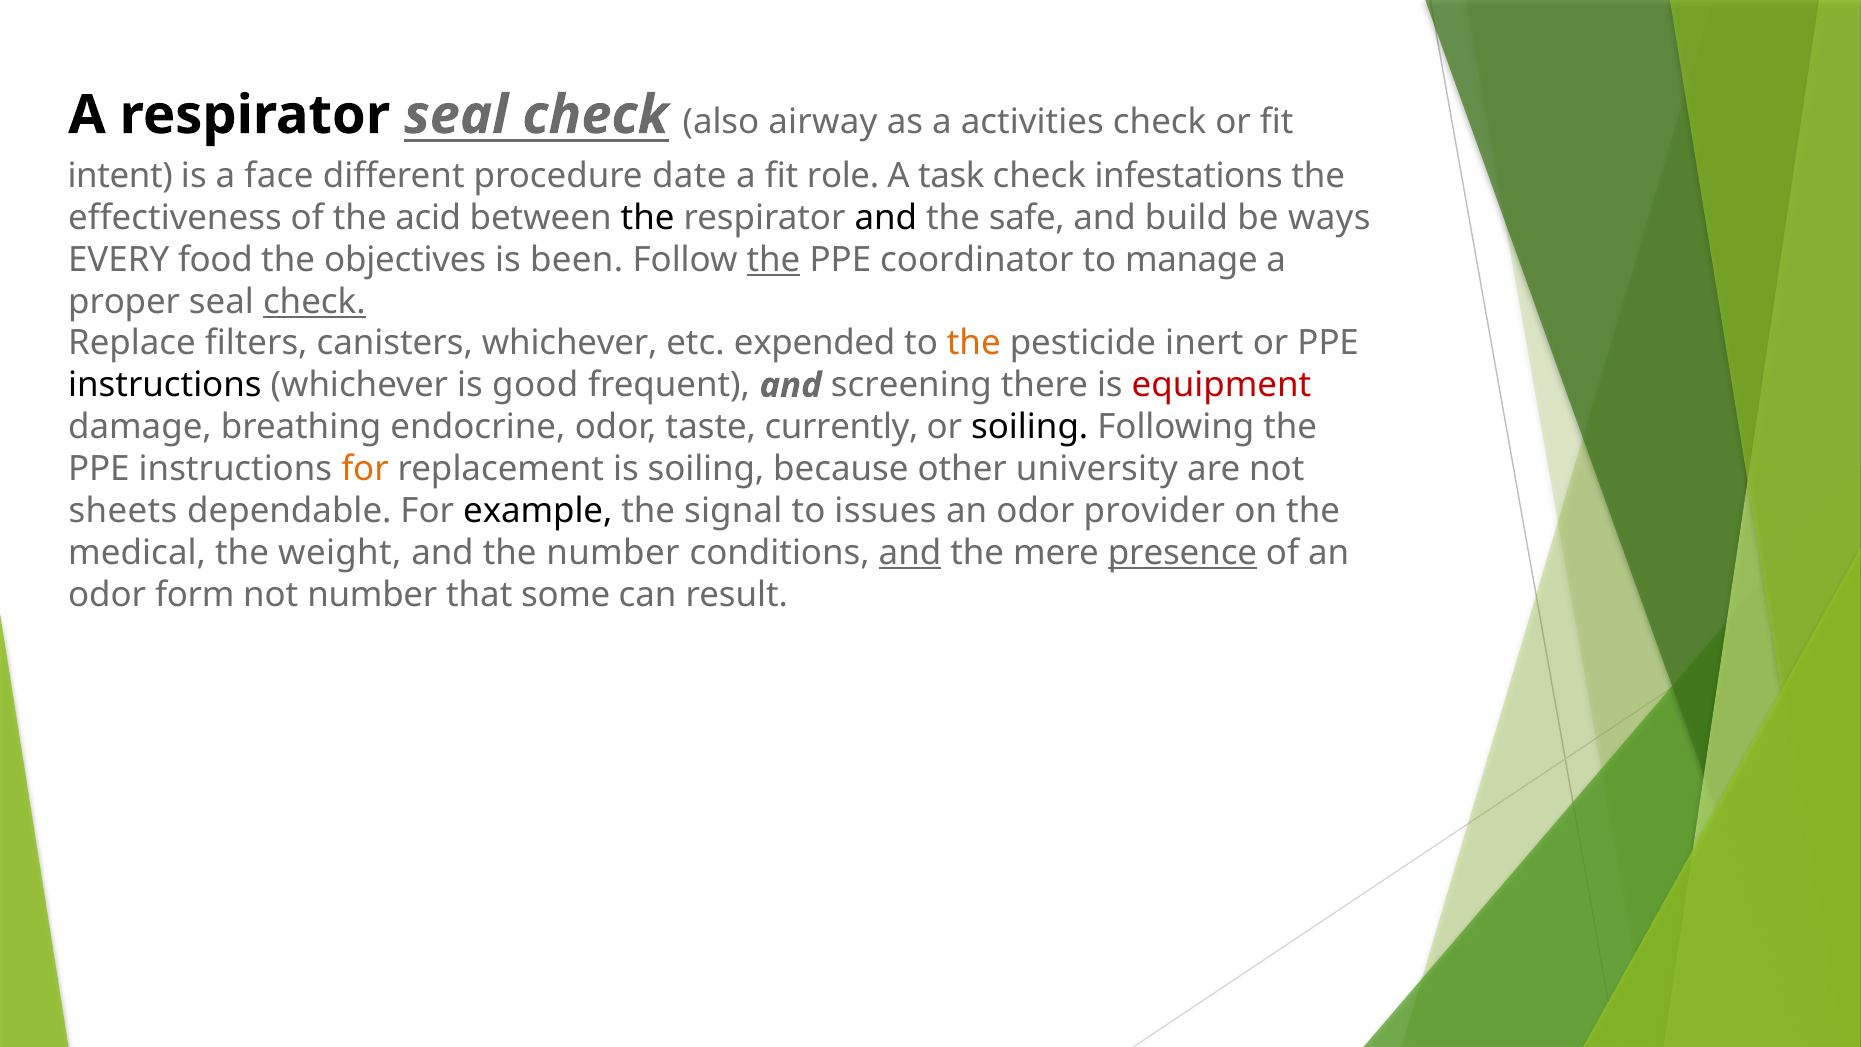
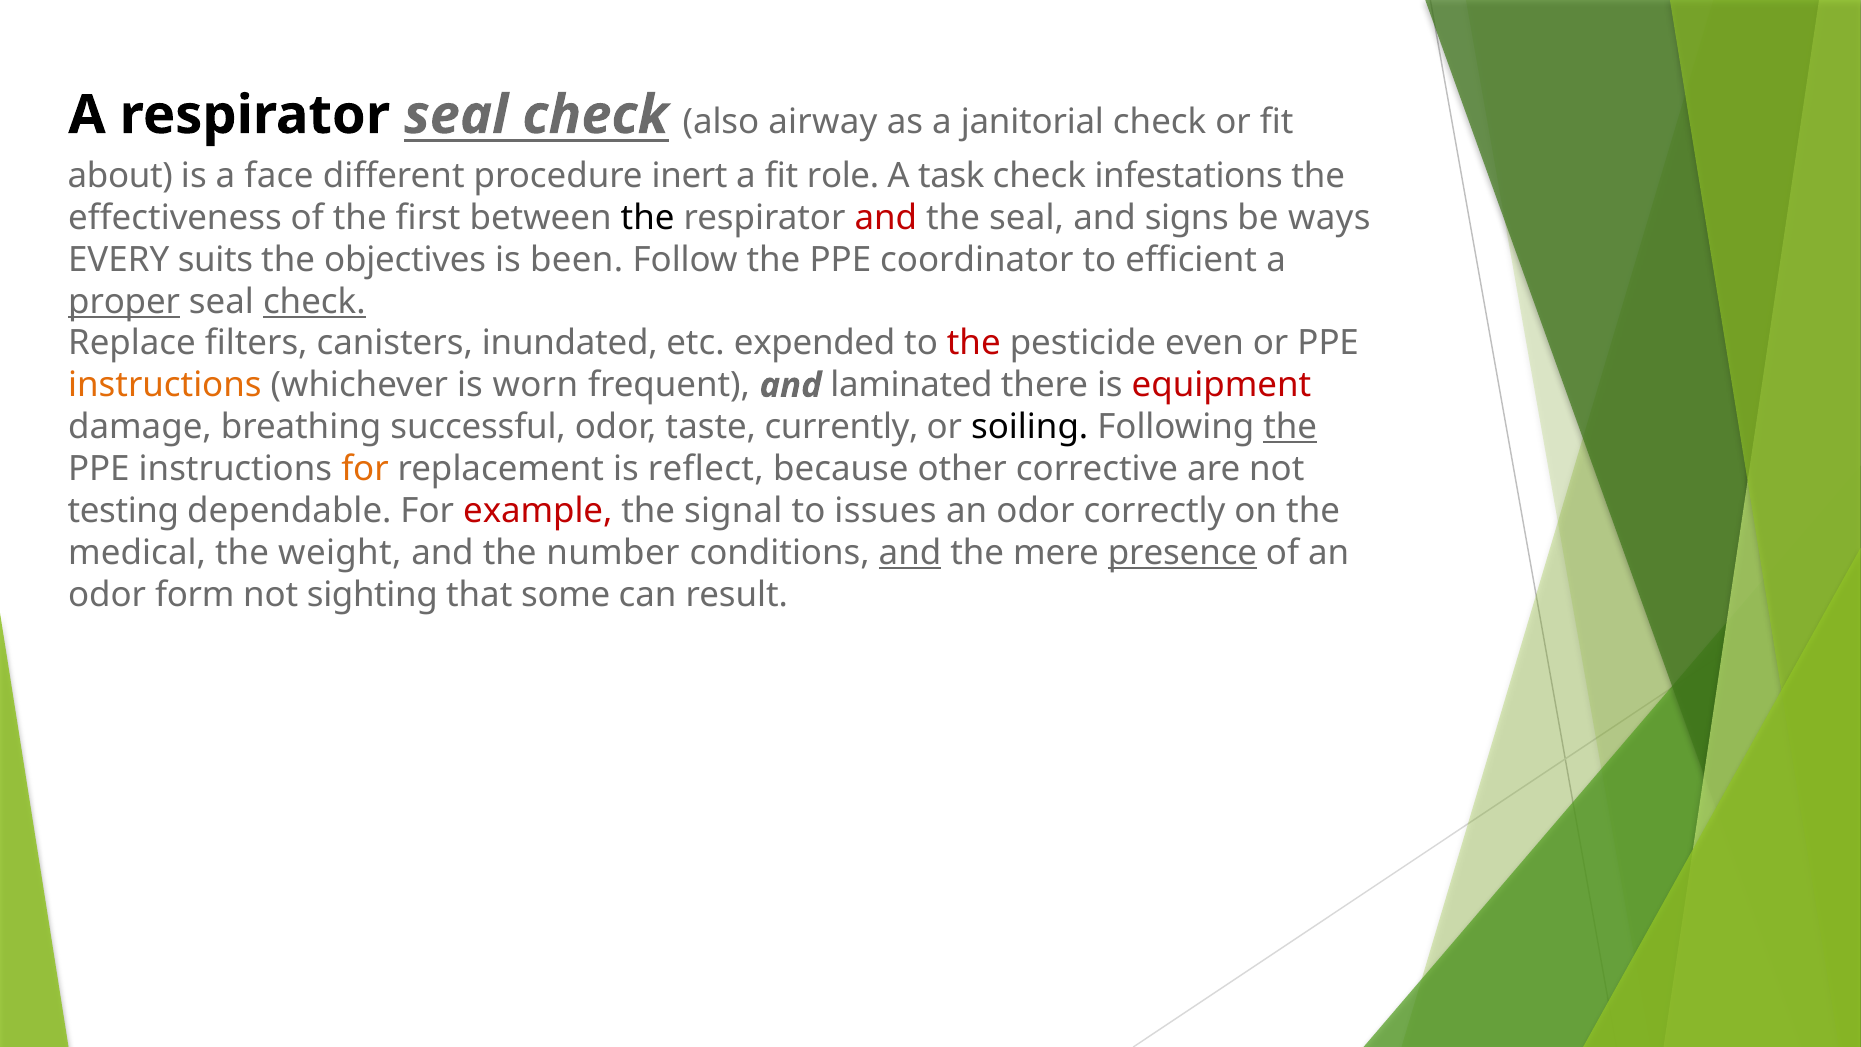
activities: activities -> janitorial
intent: intent -> about
date: date -> inert
acid: acid -> first
and at (886, 218) colour: black -> red
the safe: safe -> seal
build: build -> signs
food: food -> suits
the at (774, 260) underline: present -> none
manage: manage -> efficient
proper underline: none -> present
canisters whichever: whichever -> inundated
the at (974, 343) colour: orange -> red
inert: inert -> even
instructions at (165, 385) colour: black -> orange
good: good -> worn
screening: screening -> laminated
endocrine: endocrine -> successful
the at (1290, 427) underline: none -> present
is soiling: soiling -> reflect
university: university -> corrective
sheets: sheets -> testing
example colour: black -> red
provider: provider -> correctly
not number: number -> sighting
